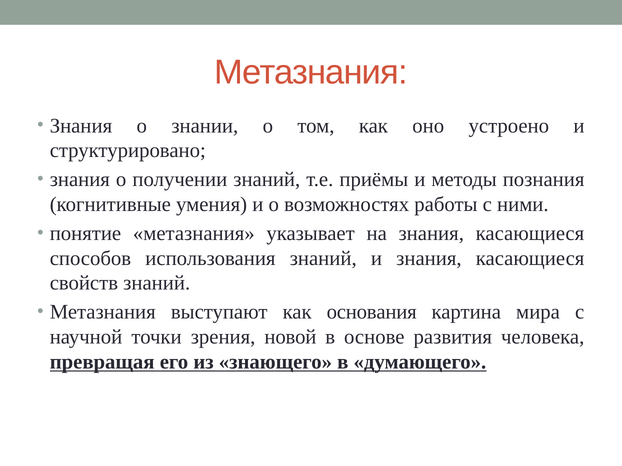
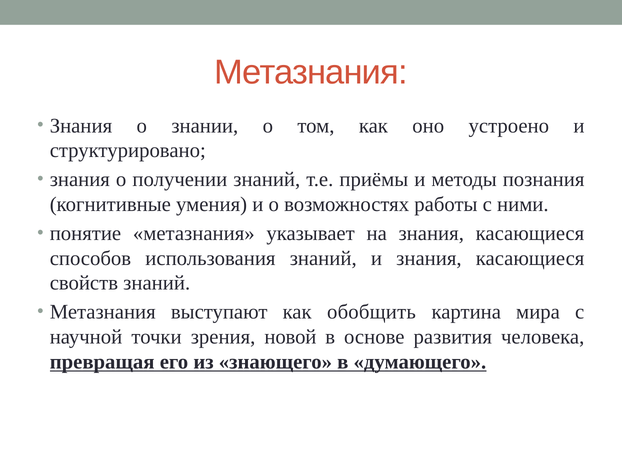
основания: основания -> обобщить
